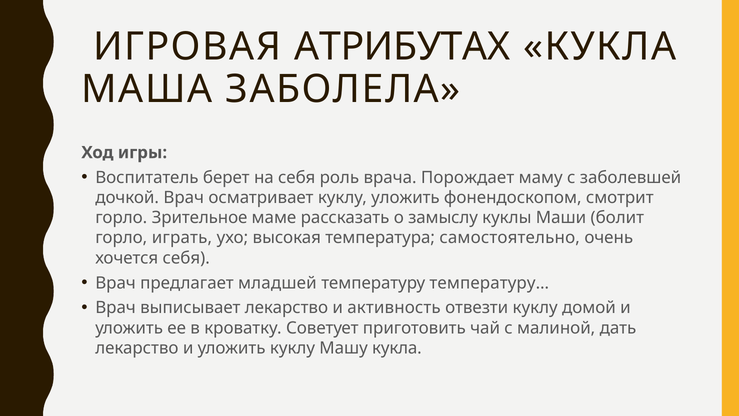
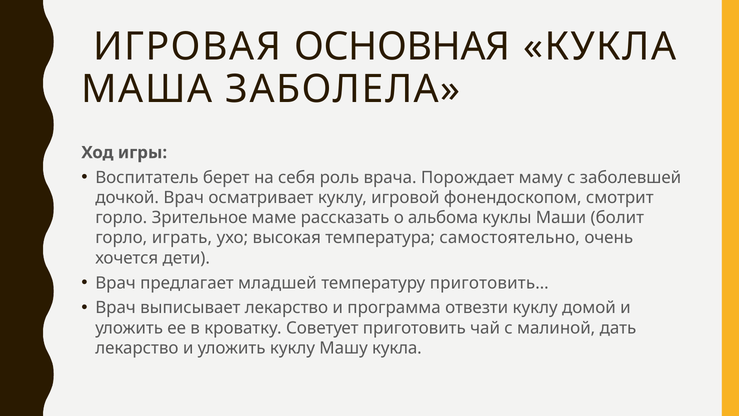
АТРИБУТАХ: АТРИБУТАХ -> ОСНОВНАЯ
куклу уложить: уложить -> игровой
замыслу: замыслу -> альбома
хочется себя: себя -> дети
температуру…: температуру… -> приготовить…
активность: активность -> программа
